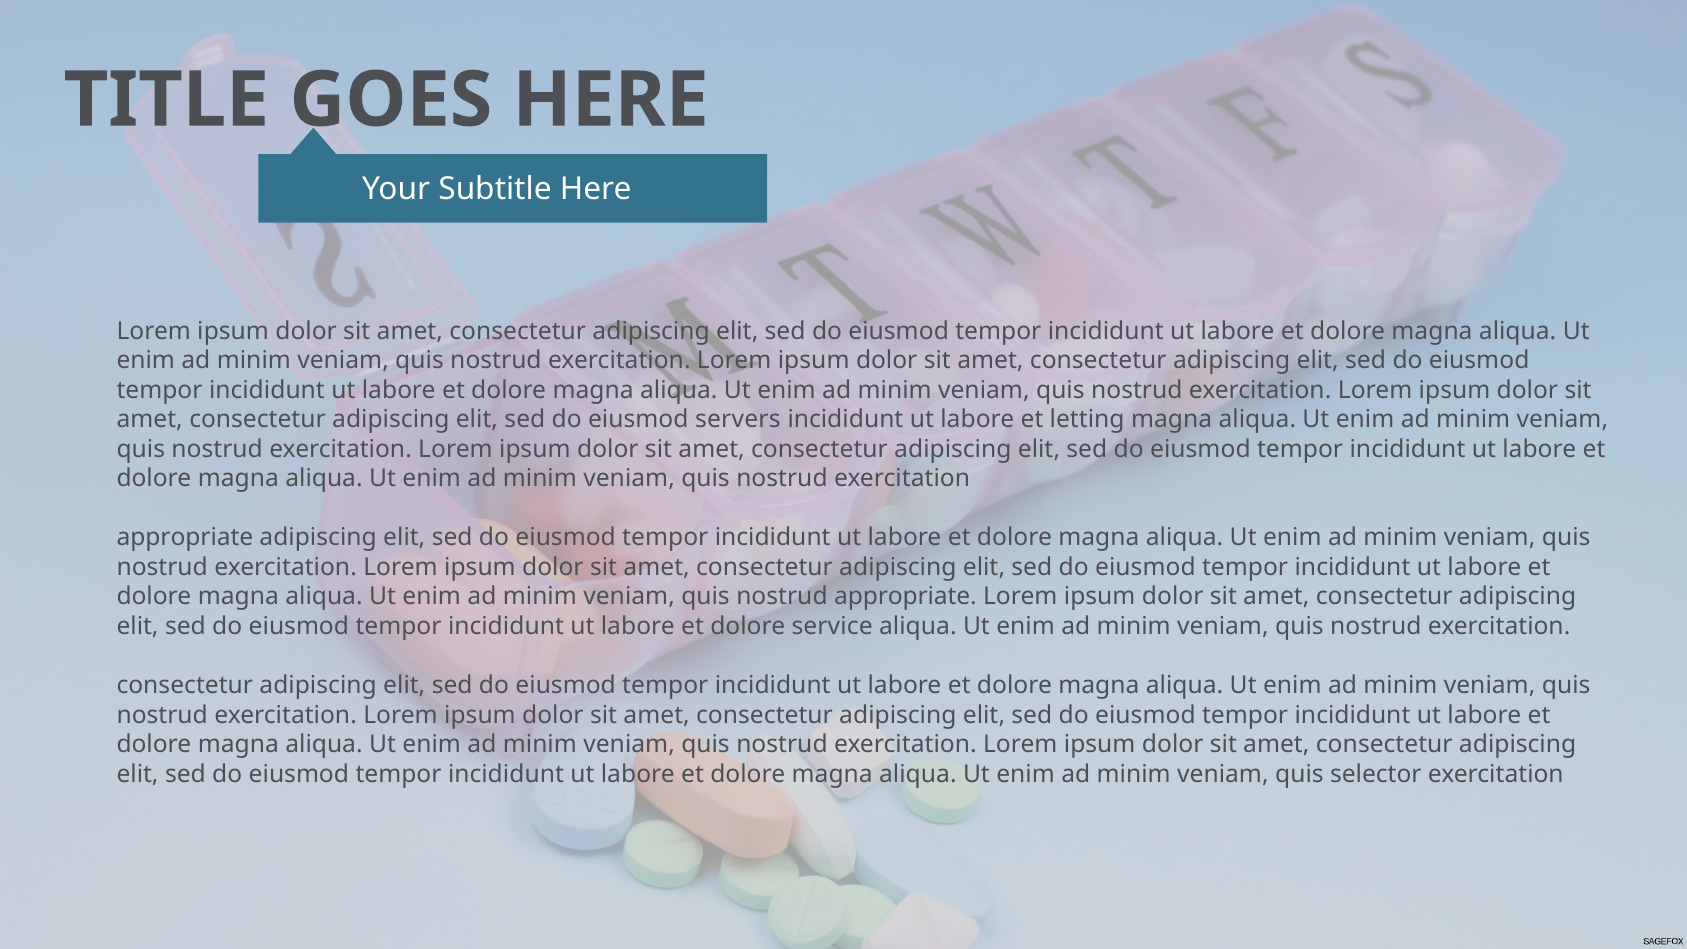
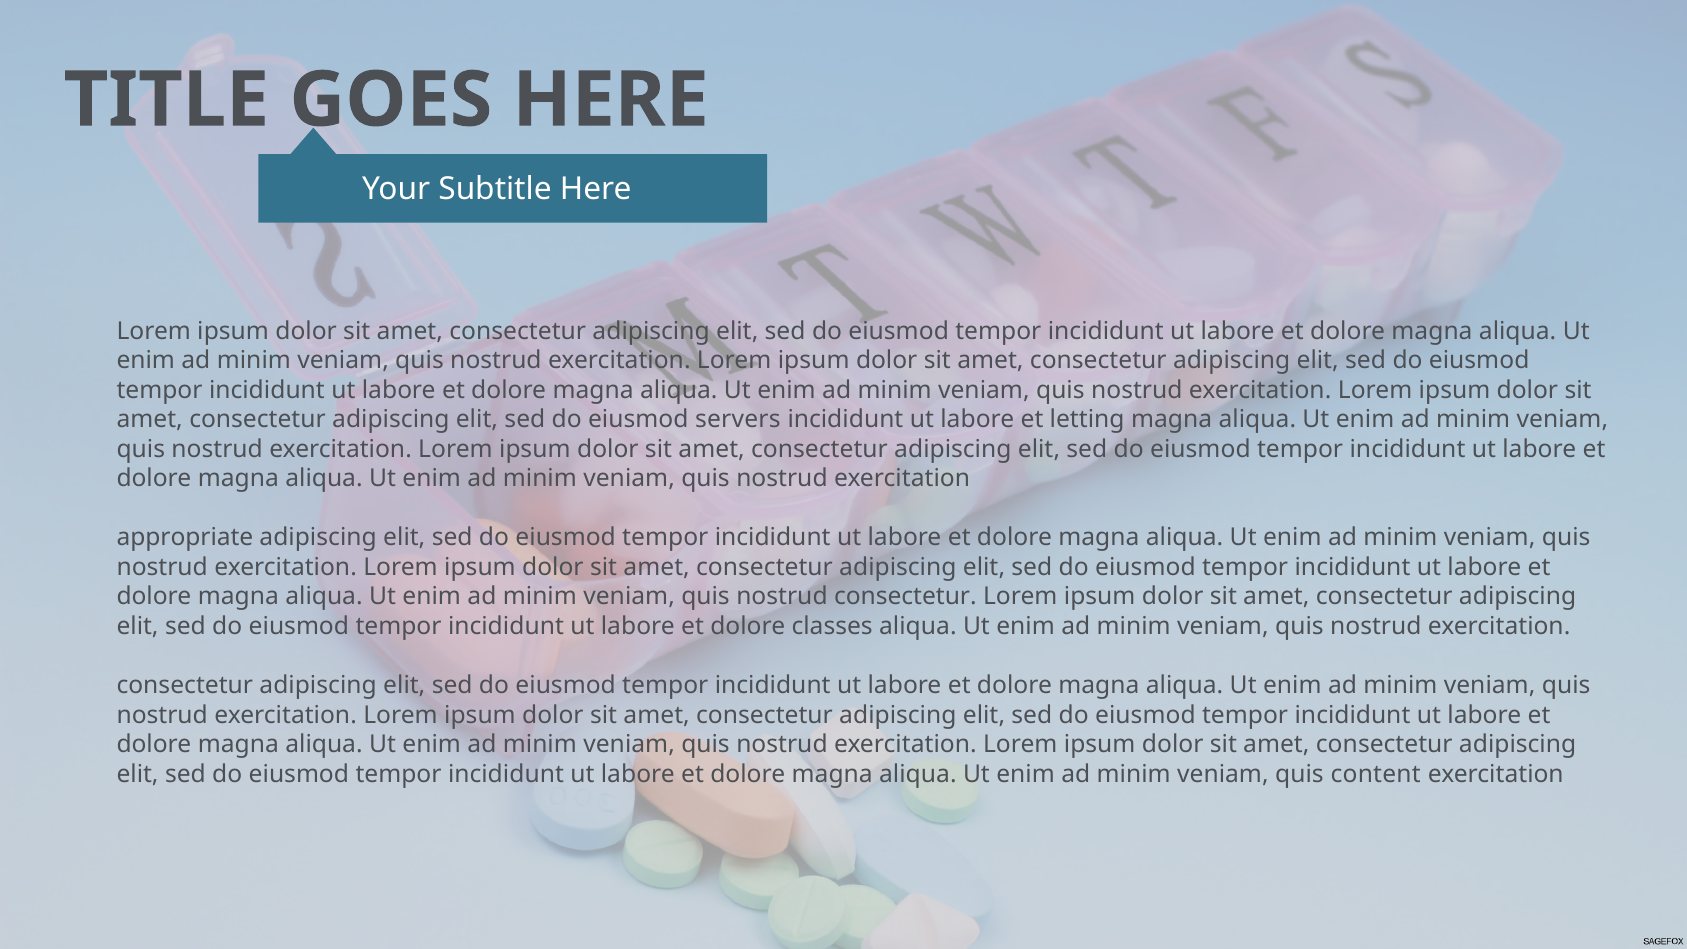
nostrud appropriate: appropriate -> consectetur
service: service -> classes
selector: selector -> content
